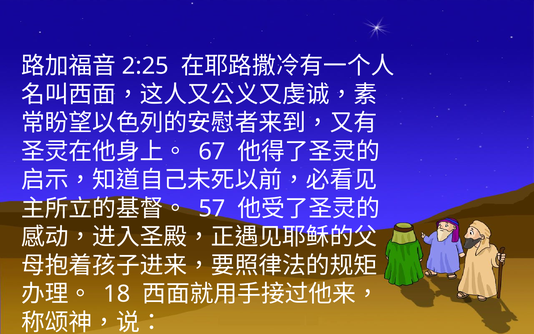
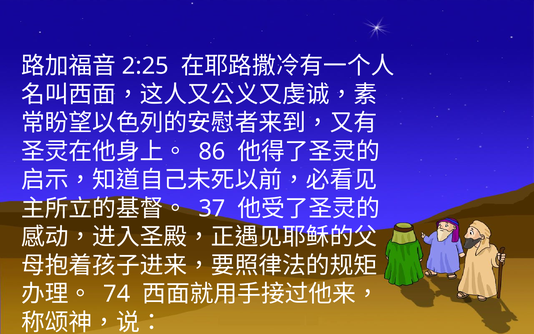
67: 67 -> 86
57: 57 -> 37
18: 18 -> 74
